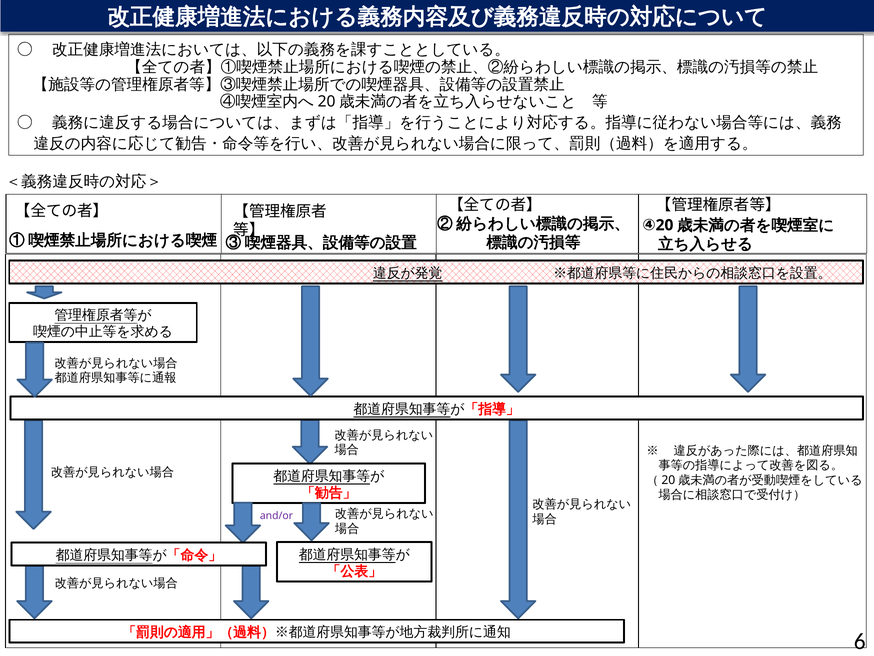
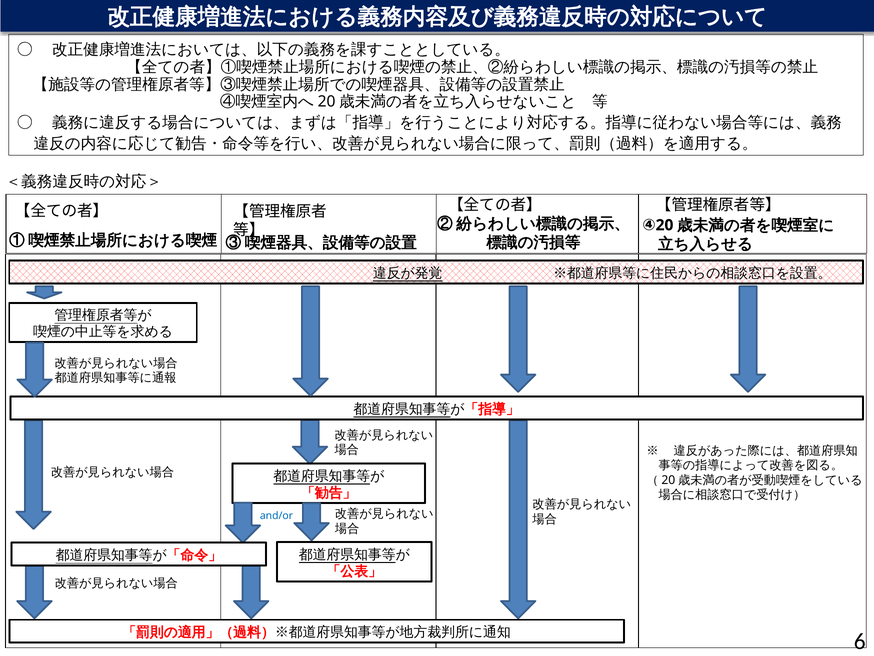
and/or colour: purple -> blue
